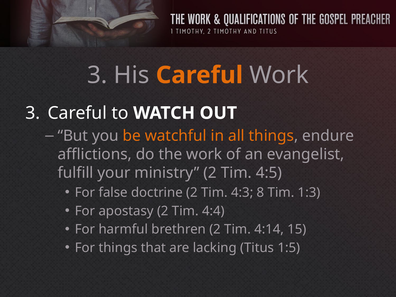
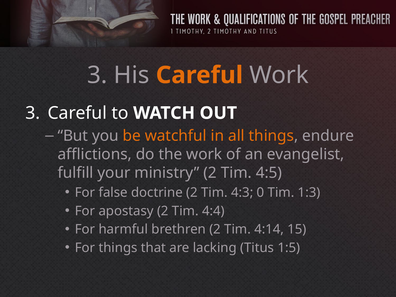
8: 8 -> 0
